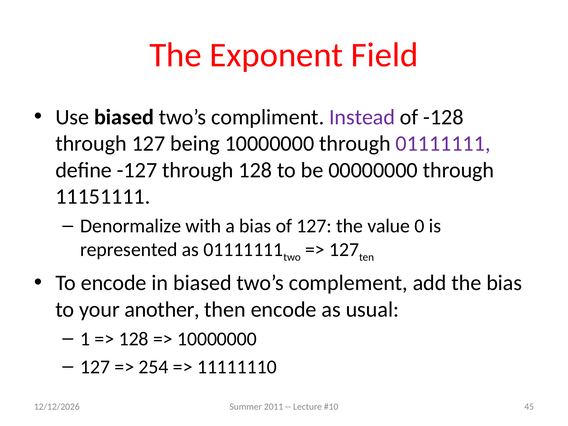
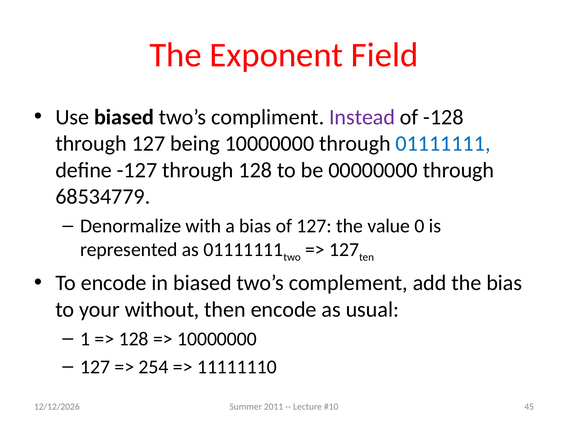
01111111 at (443, 144) colour: purple -> blue
11151111: 11151111 -> 68534779
another: another -> without
